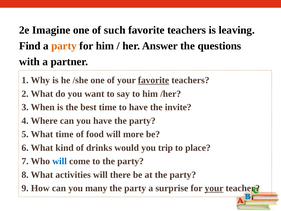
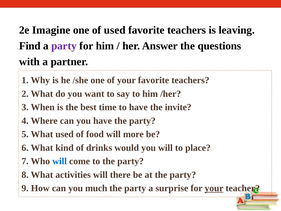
of such: such -> used
party at (64, 46) colour: orange -> purple
favorite at (154, 80) underline: present -> none
What time: time -> used
you trip: trip -> will
many: many -> much
